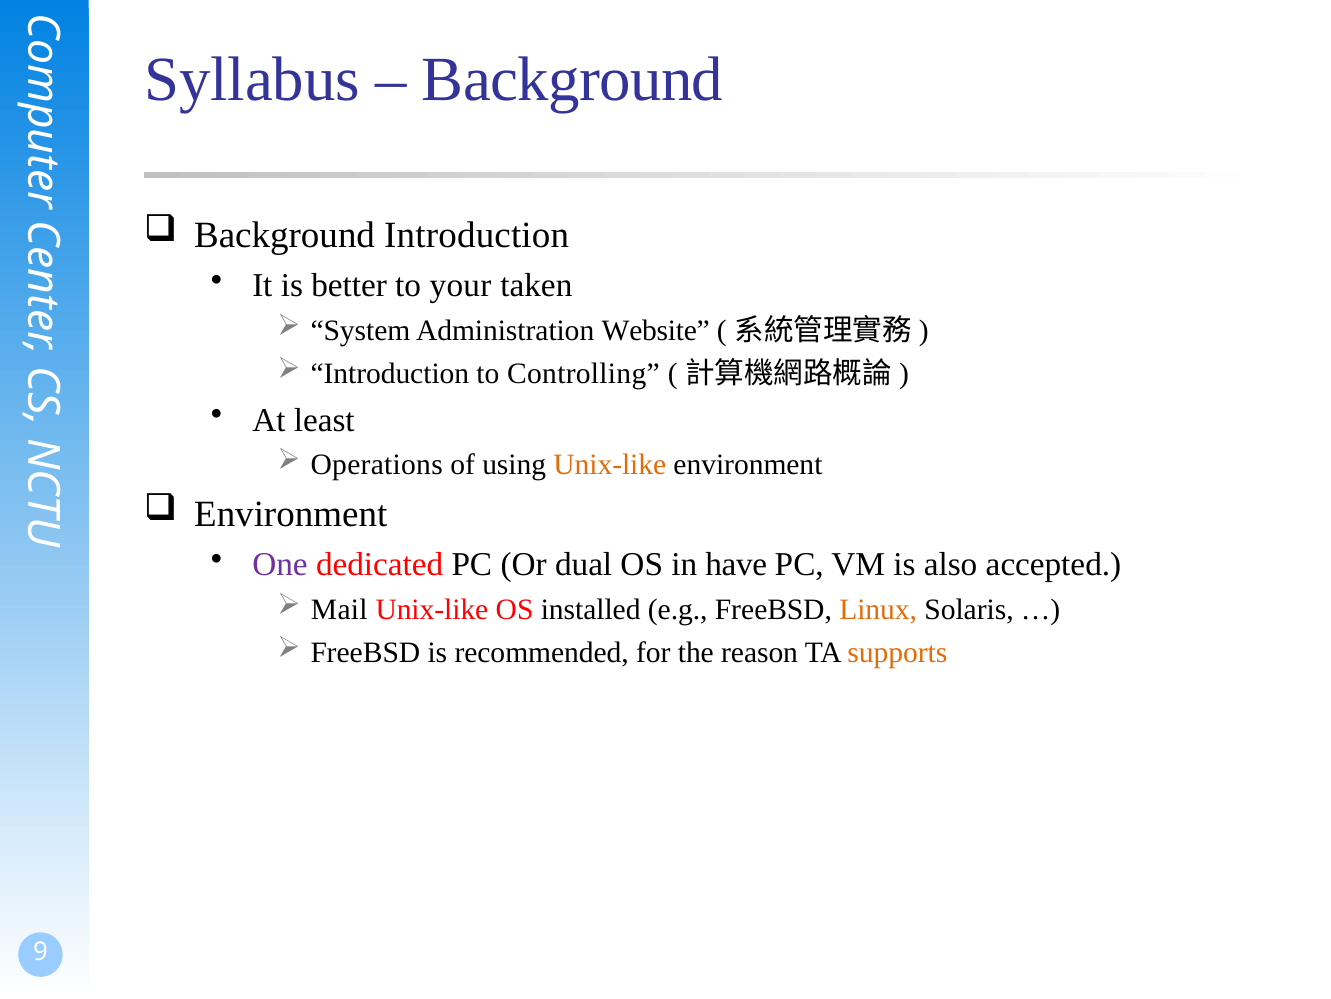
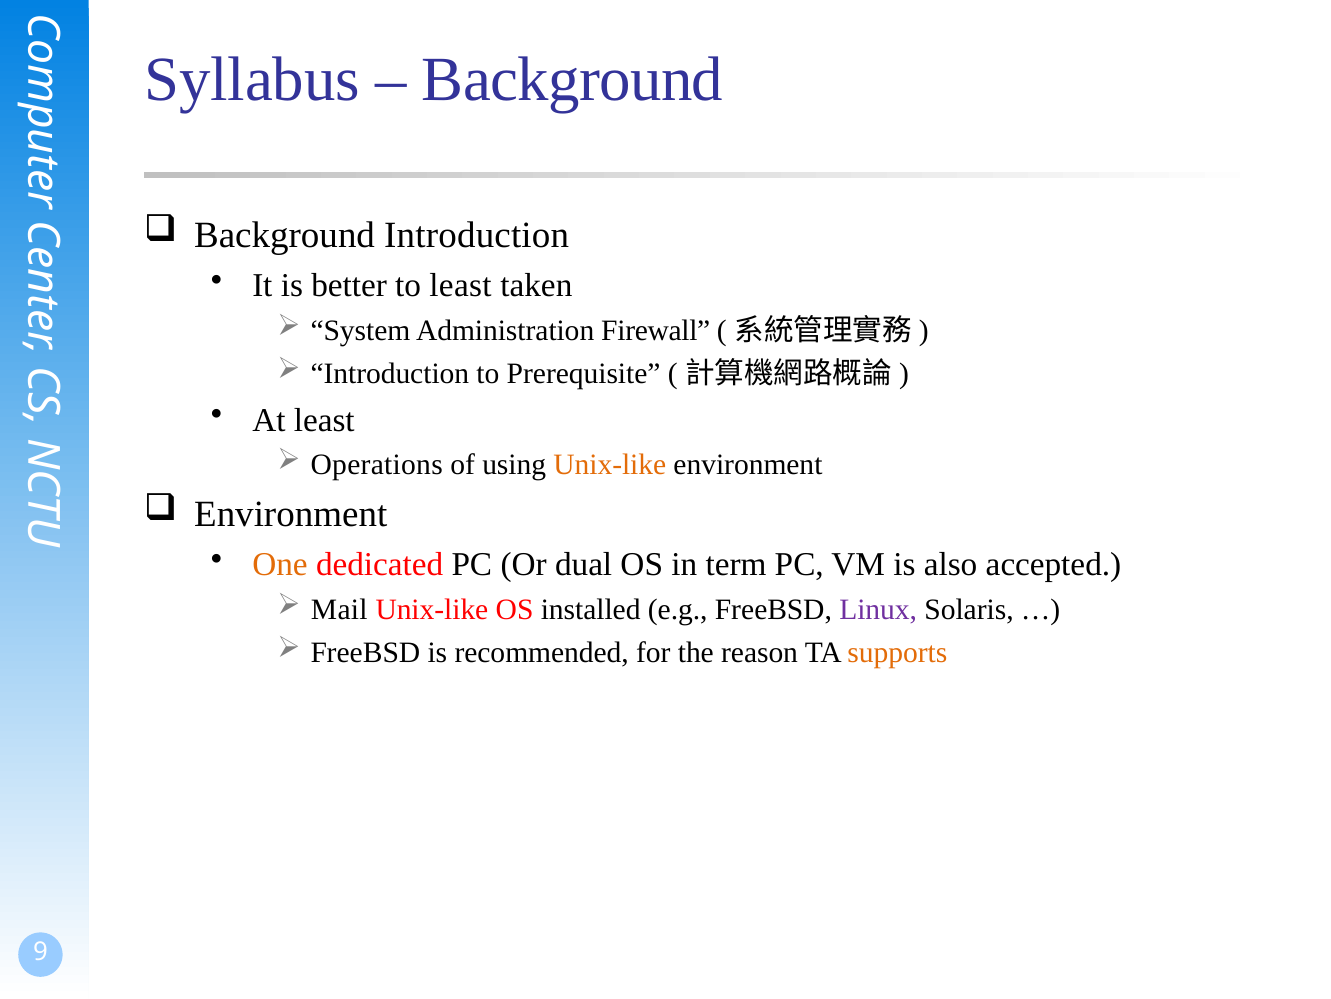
to your: your -> least
Website: Website -> Firewall
Controlling: Controlling -> Prerequisite
One colour: purple -> orange
have: have -> term
Linux colour: orange -> purple
